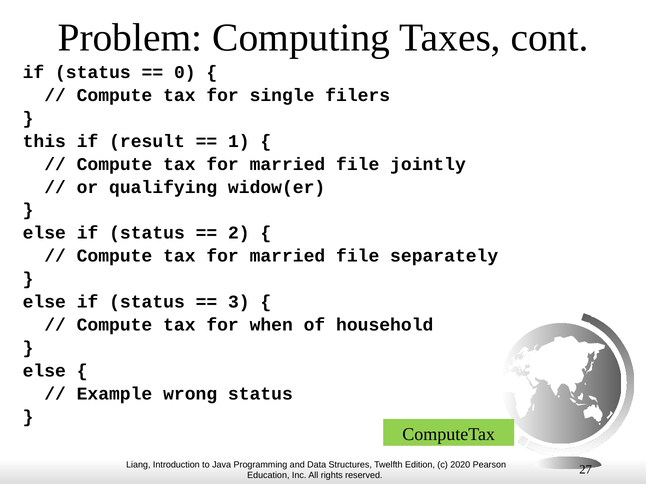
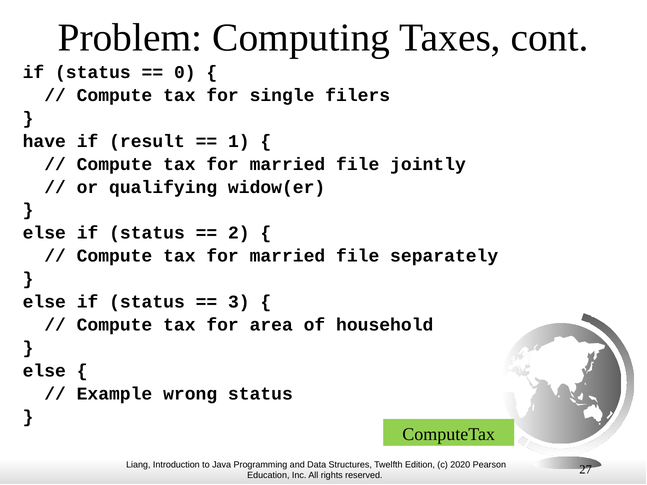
this: this -> have
when: when -> area
